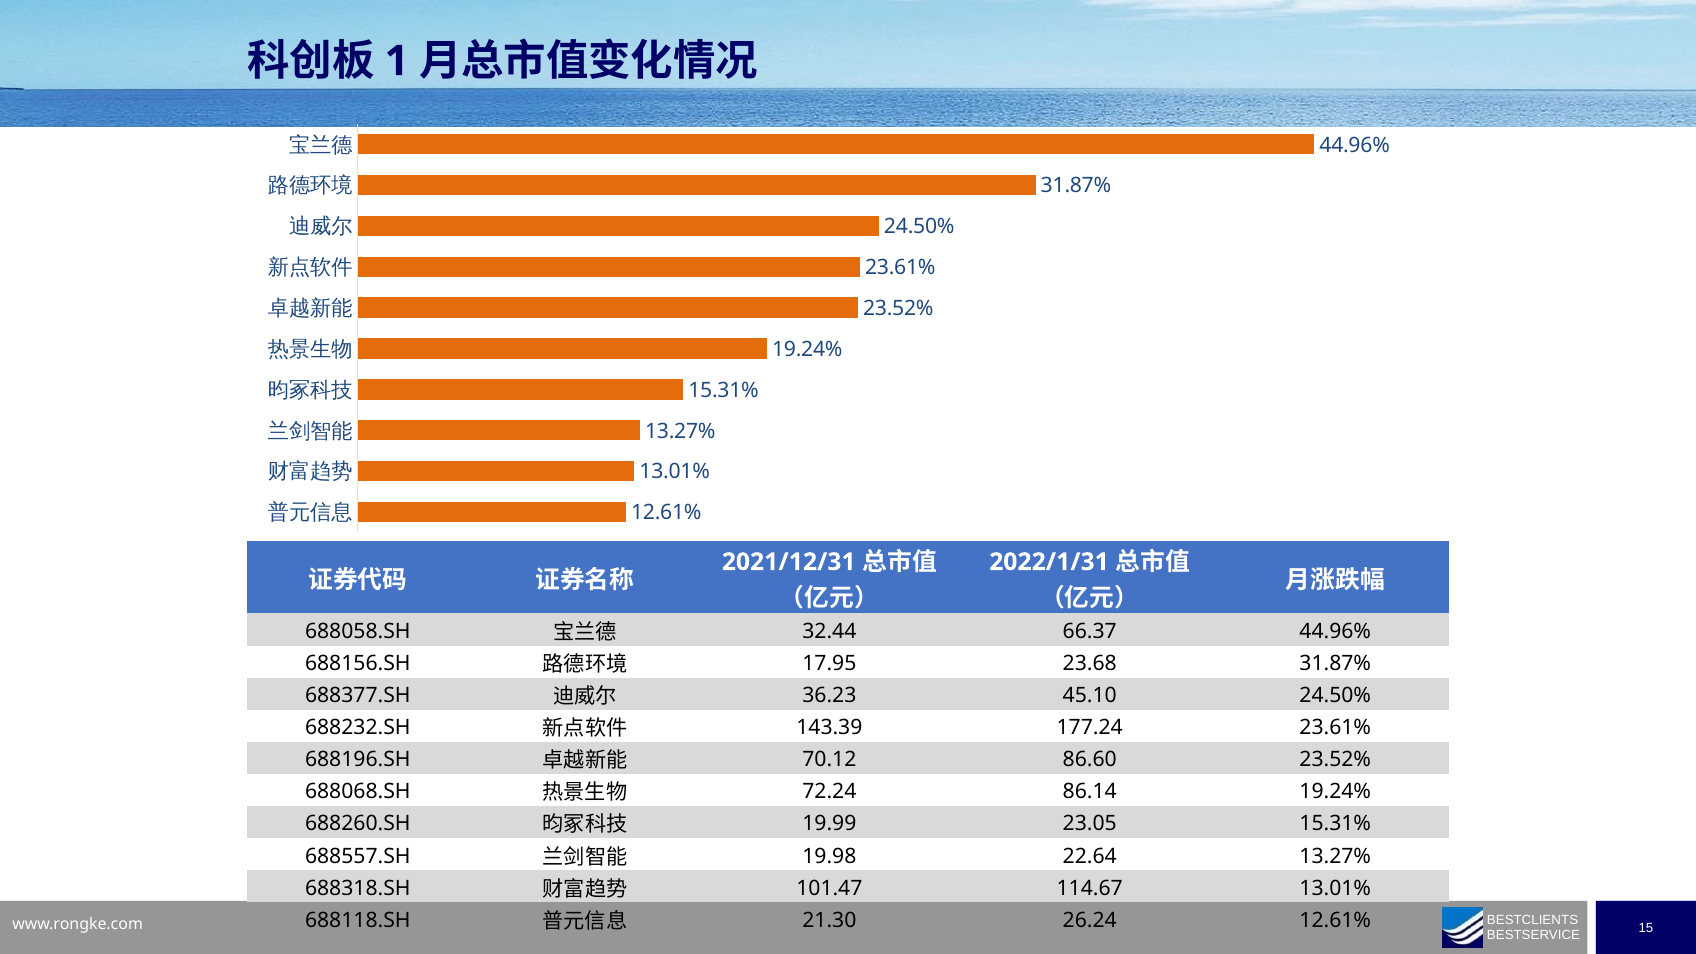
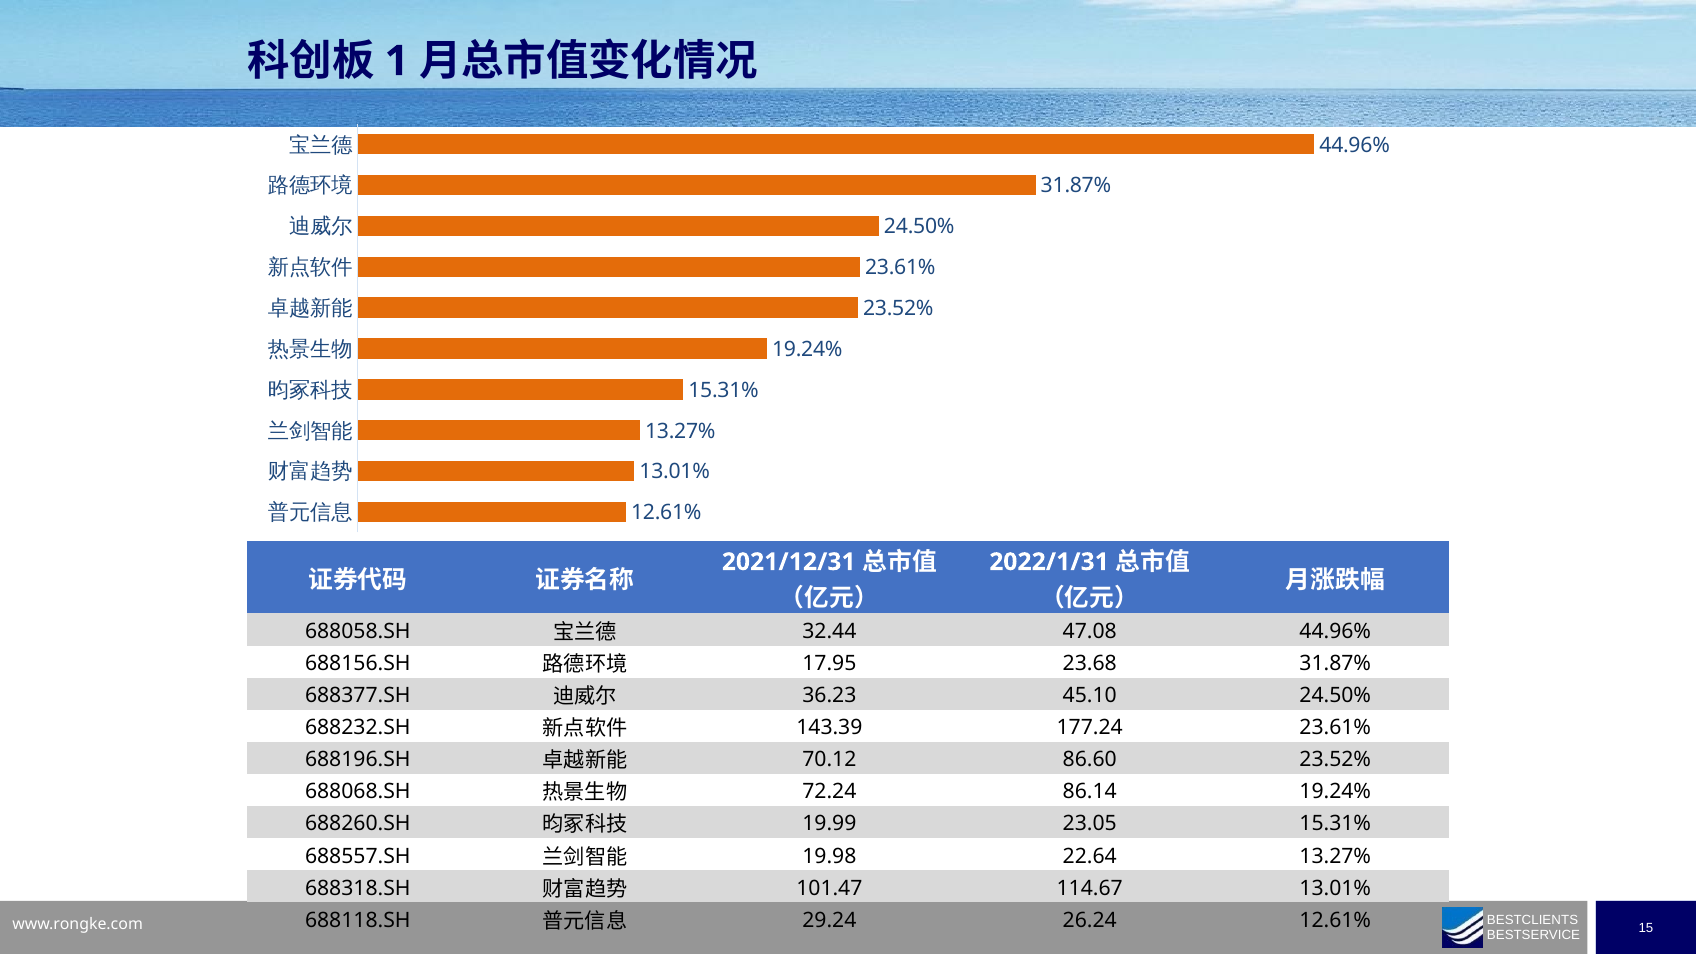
66.37: 66.37 -> 47.08
21.30: 21.30 -> 29.24
